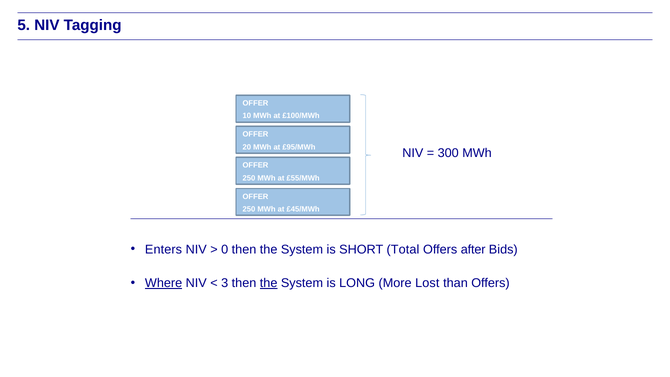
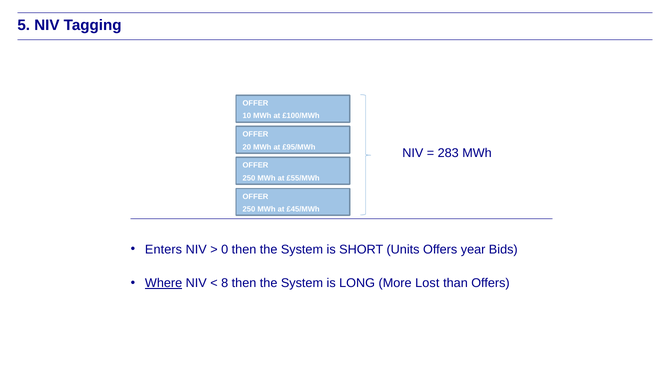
300: 300 -> 283
Total: Total -> Units
after: after -> year
3: 3 -> 8
the at (269, 283) underline: present -> none
